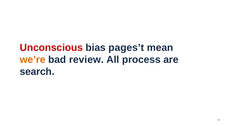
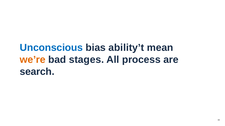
Unconscious colour: red -> blue
pages’t: pages’t -> ability’t
review: review -> stages
